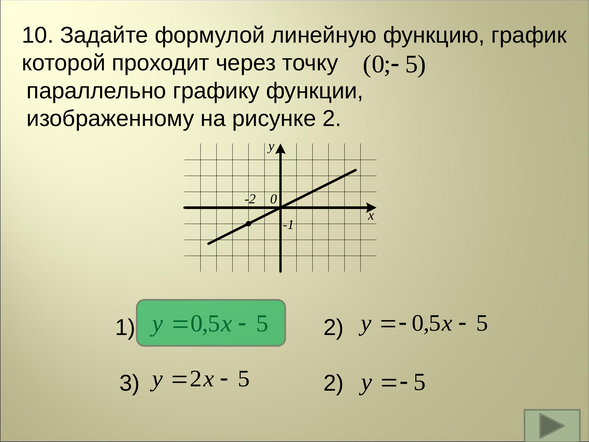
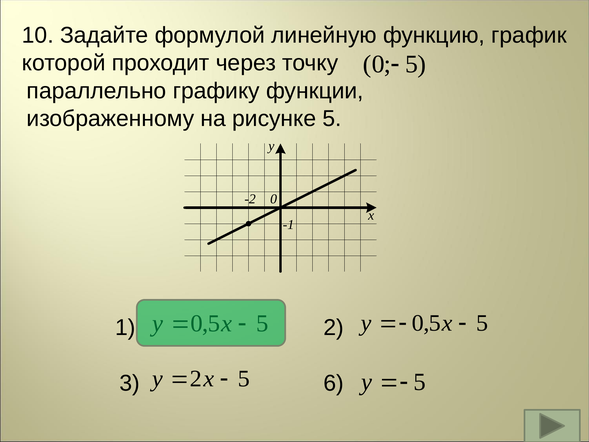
рисунке 2: 2 -> 5
3 2: 2 -> 6
